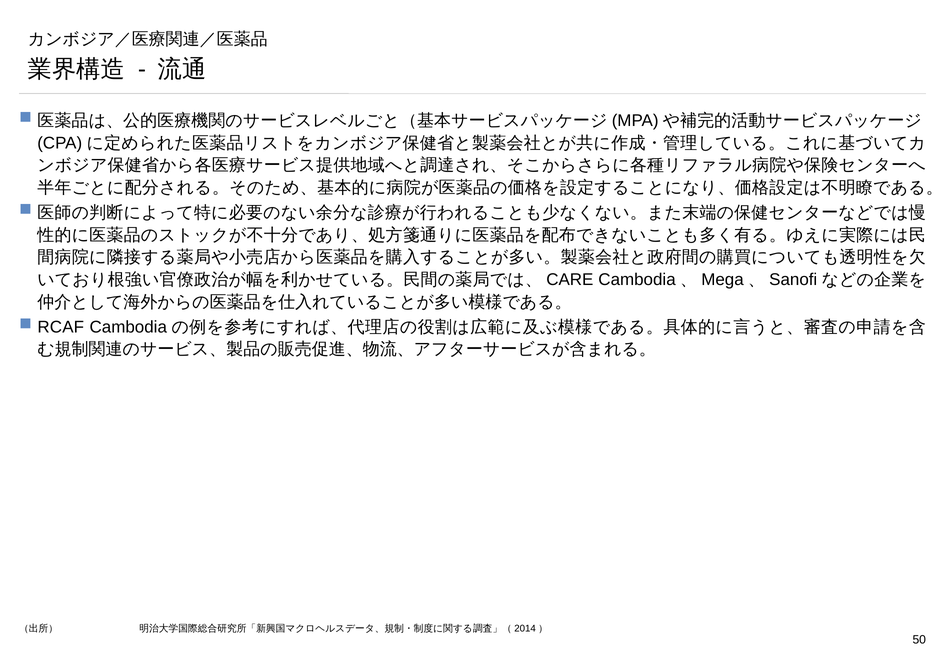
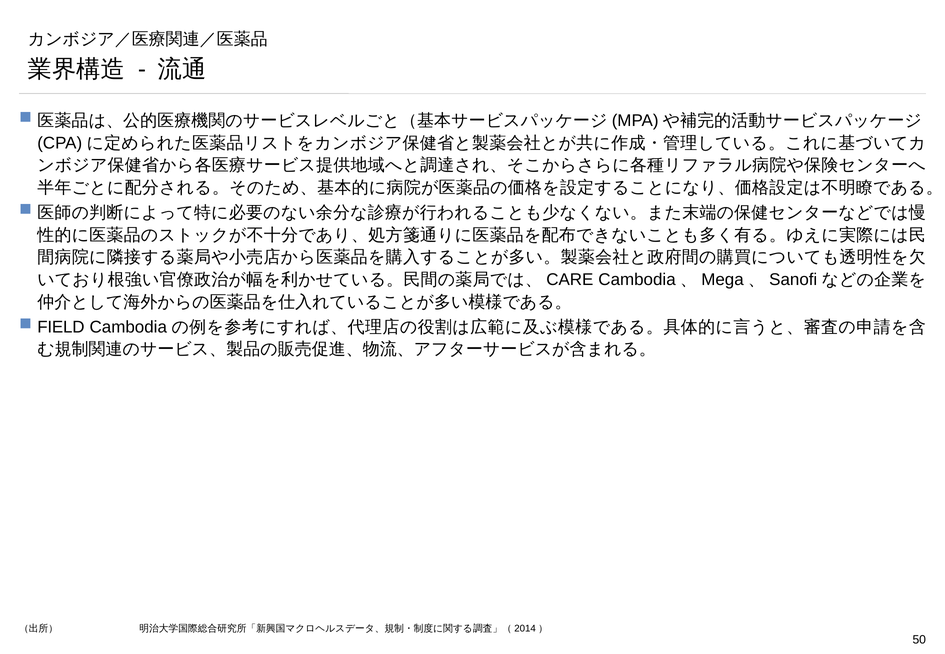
RCAF: RCAF -> FIELD
